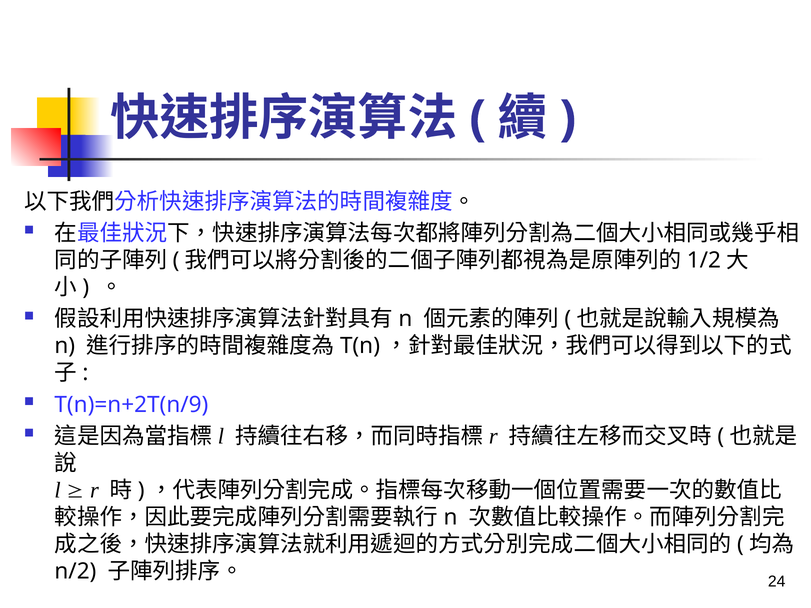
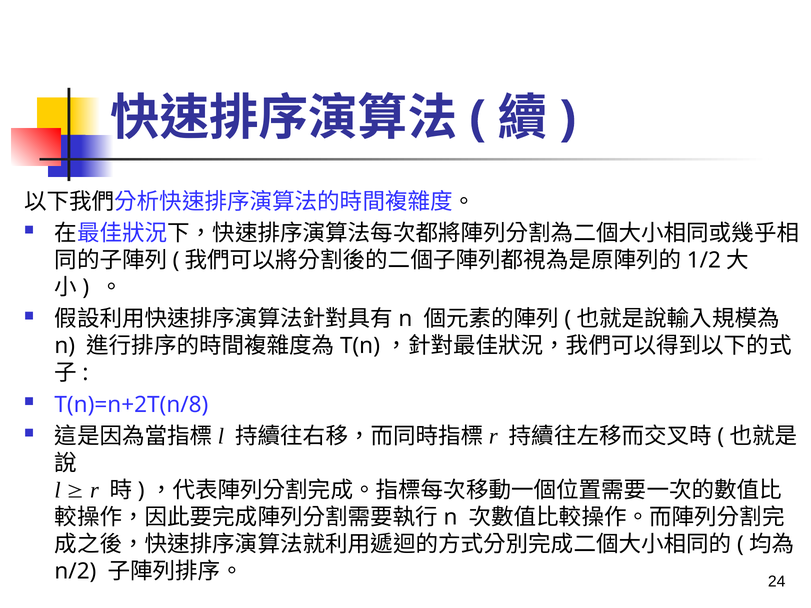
T(n)=n+2T(n/9: T(n)=n+2T(n/9 -> T(n)=n+2T(n/8
